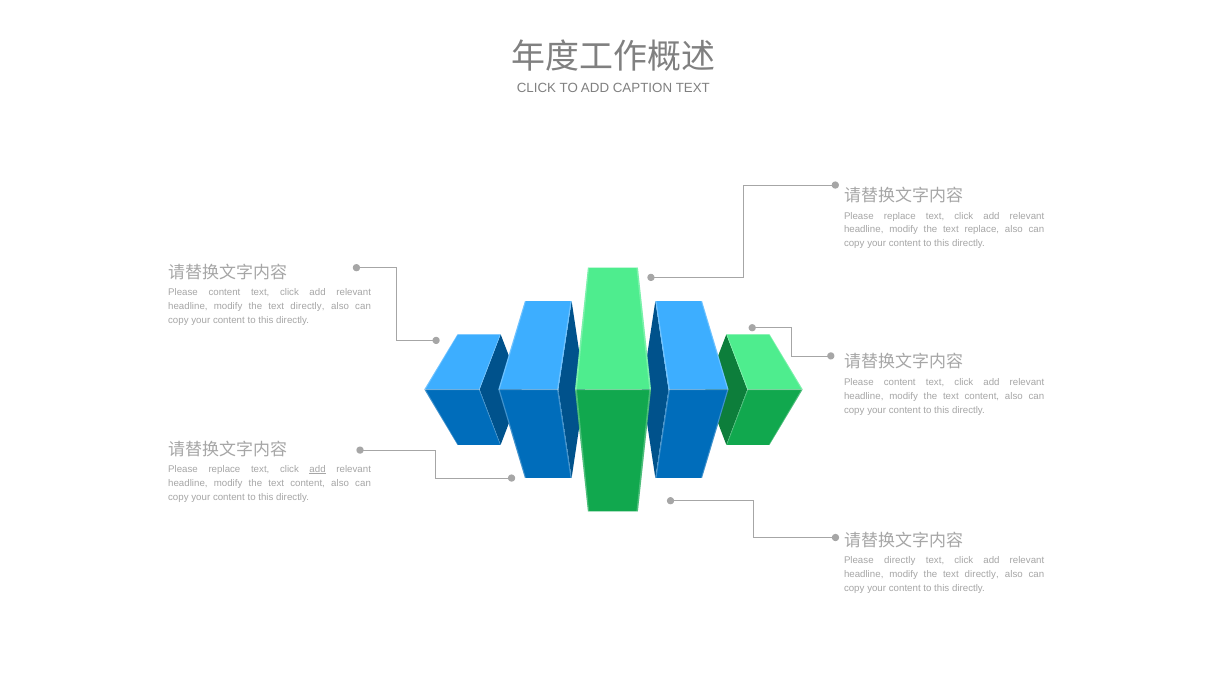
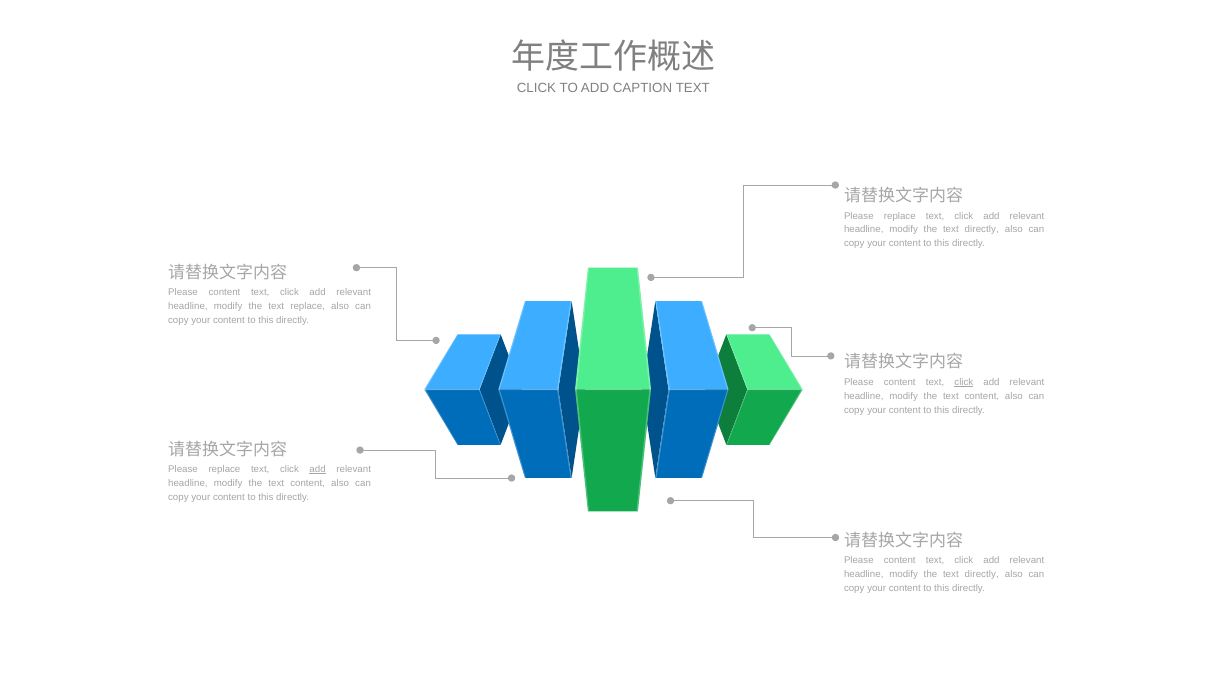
replace at (982, 230): replace -> directly
directly at (308, 307): directly -> replace
click at (964, 382) underline: none -> present
directly at (900, 561): directly -> content
